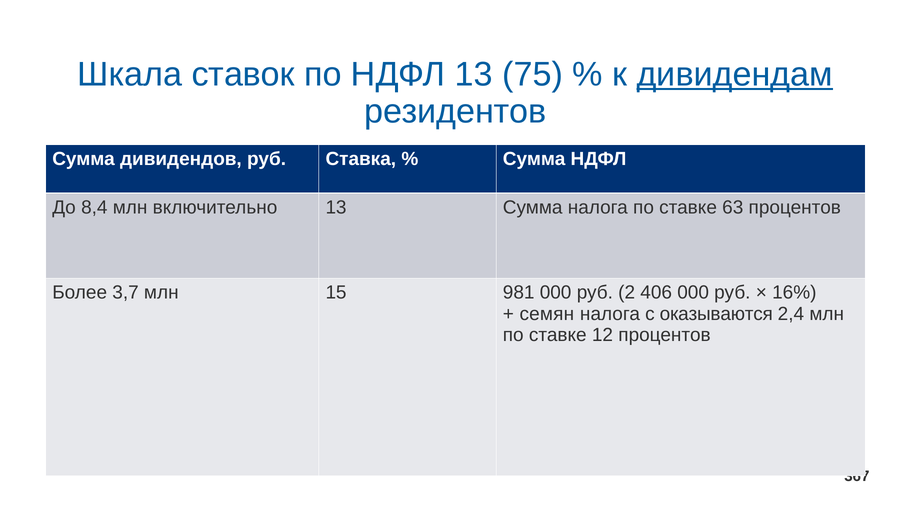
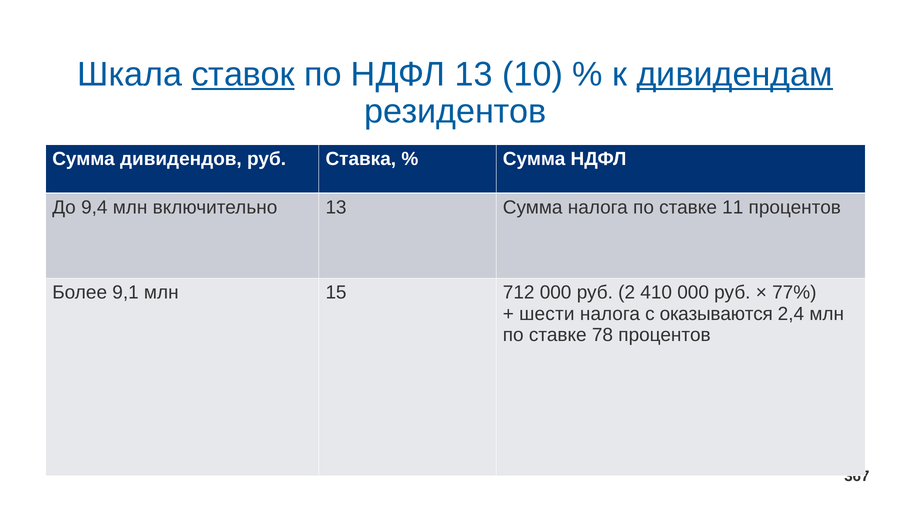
ставок underline: none -> present
75: 75 -> 10
8,4: 8,4 -> 9,4
63: 63 -> 11
3,7: 3,7 -> 9,1
981: 981 -> 712
406: 406 -> 410
16%: 16% -> 77%
семян: семян -> шести
12: 12 -> 78
